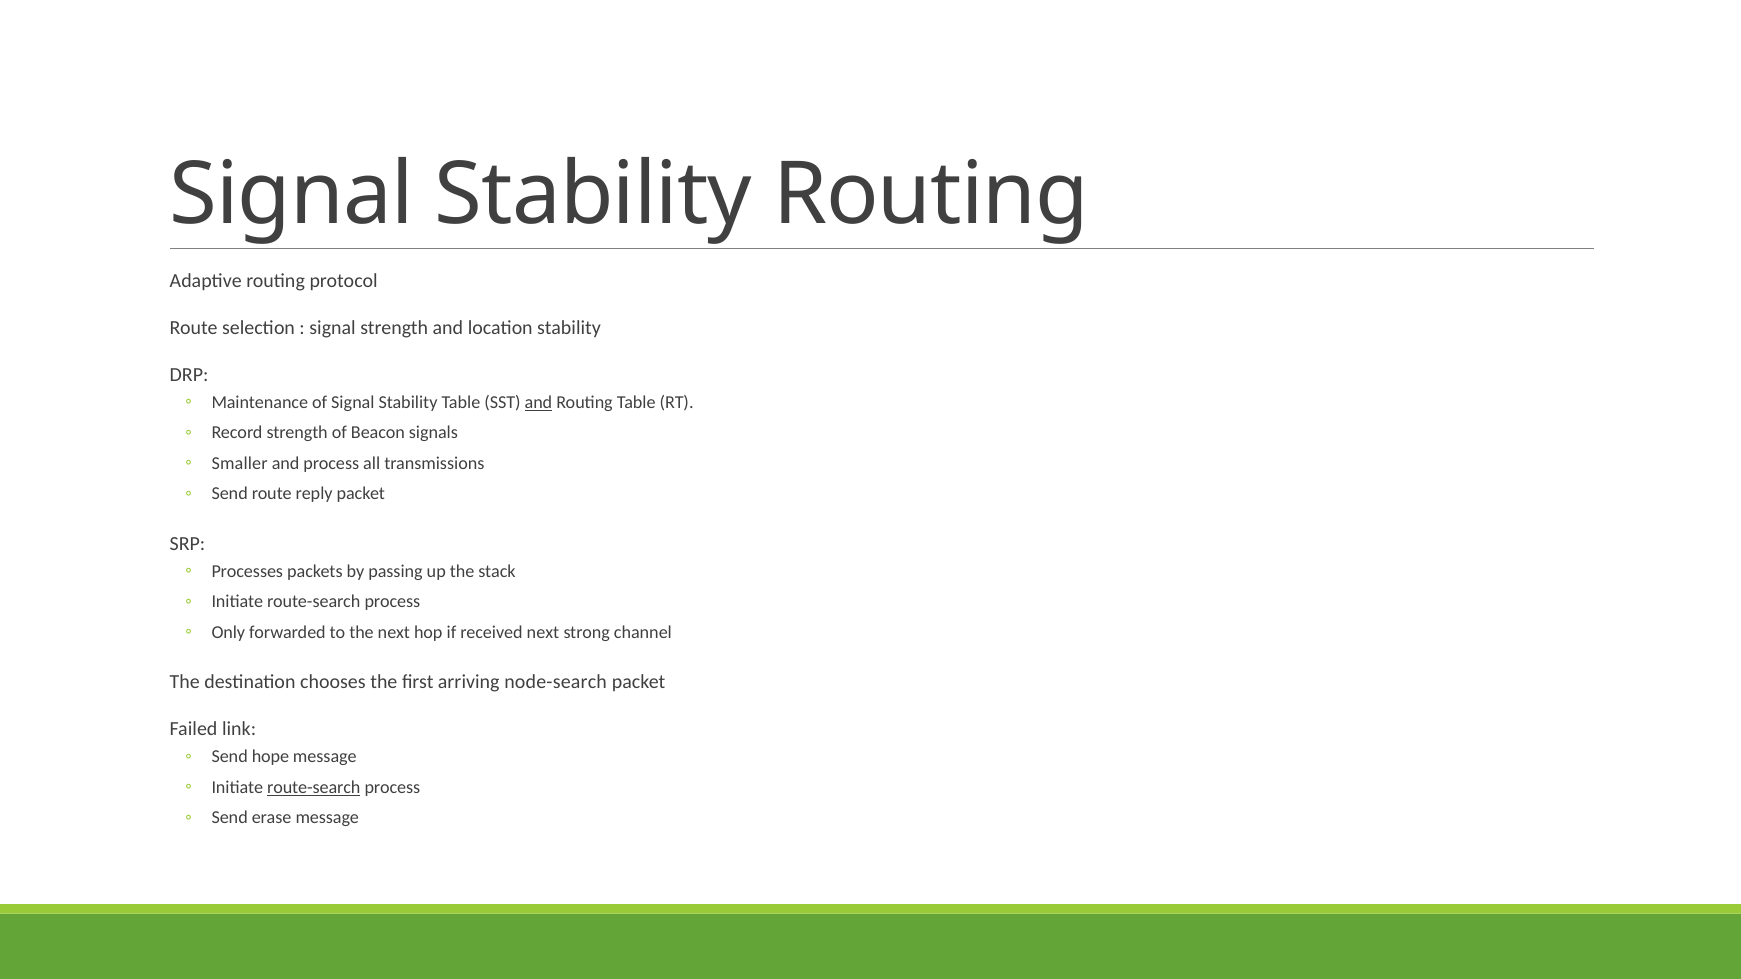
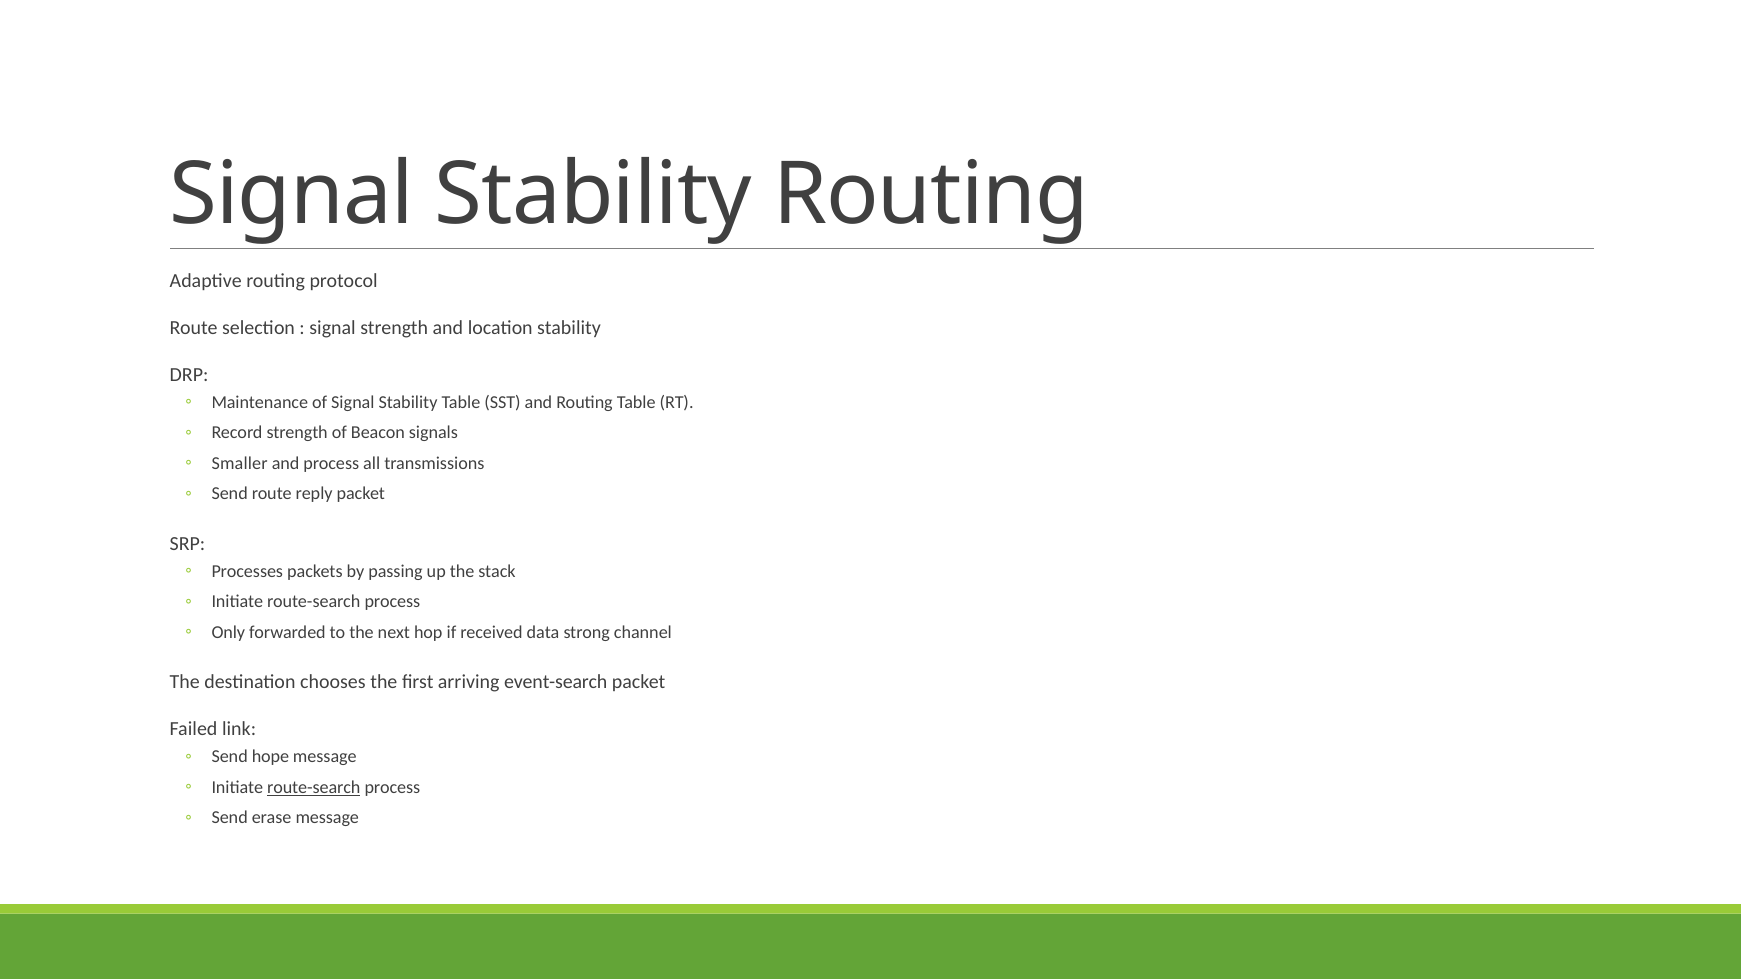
and at (538, 402) underline: present -> none
received next: next -> data
node-search: node-search -> event-search
